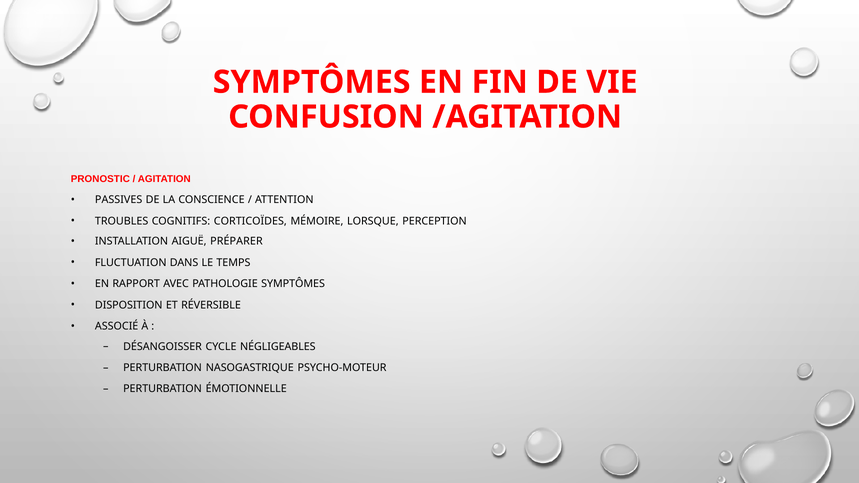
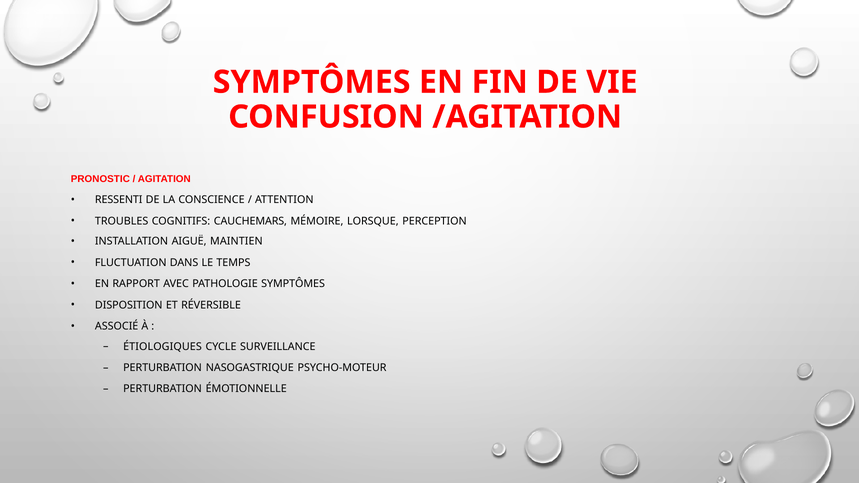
PASSIVES: PASSIVES -> RESSENTI
CORTICOÏDES: CORTICOÏDES -> CAUCHEMARS
PRÉPARER: PRÉPARER -> MAINTIEN
DÉSANGOISSER: DÉSANGOISSER -> ÉTIOLOGIQUES
NÉGLIGEABLES: NÉGLIGEABLES -> SURVEILLANCE
